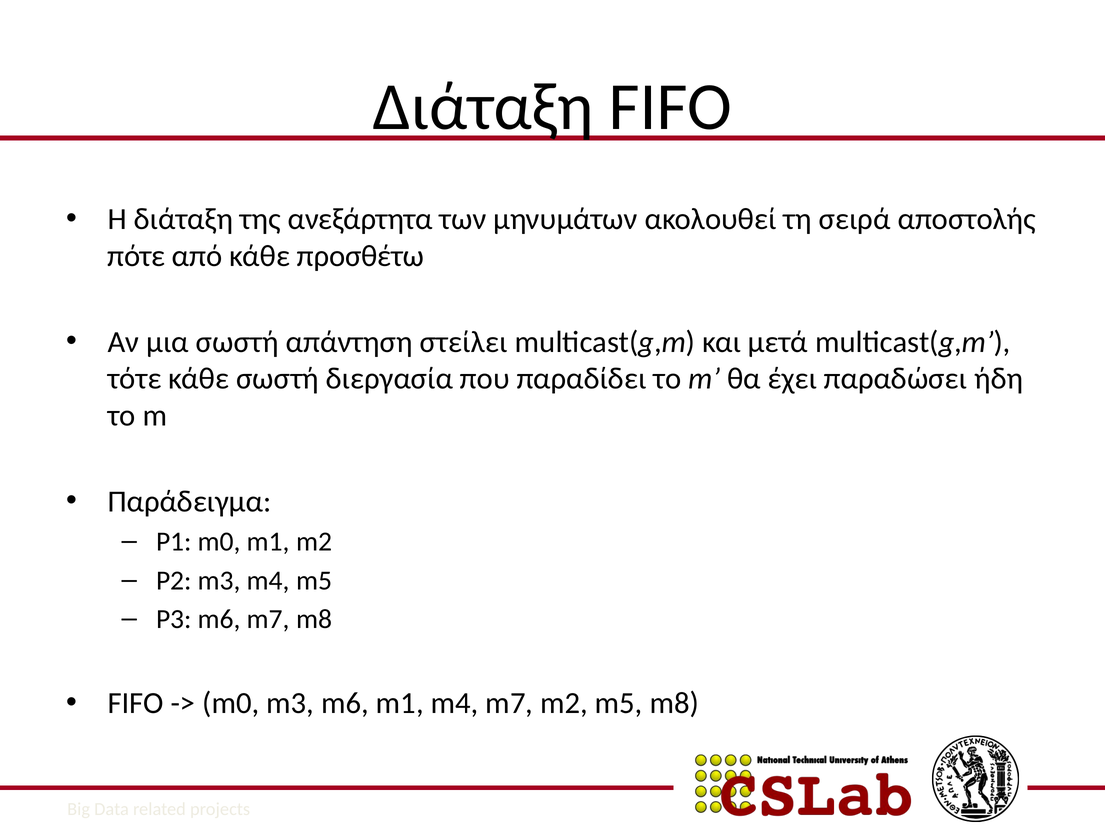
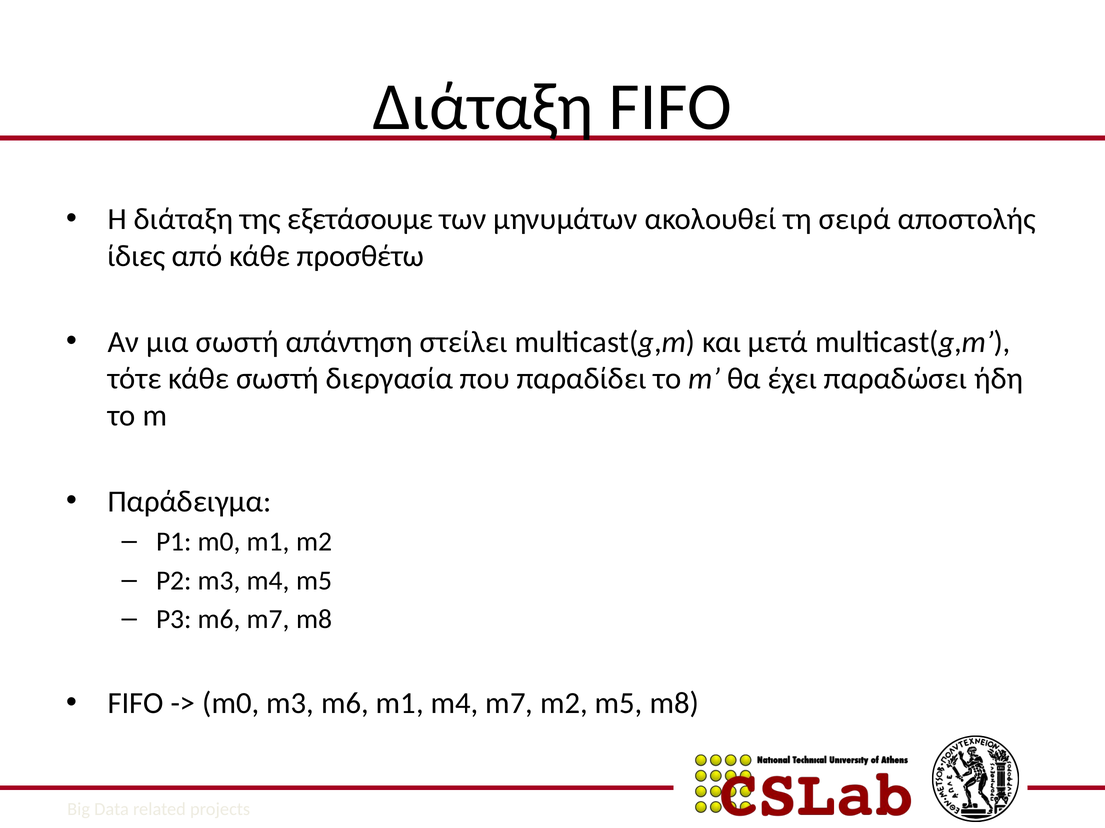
ανεξάρτητα: ανεξάρτητα -> εξετάσουμε
πότε: πότε -> ίδιες
